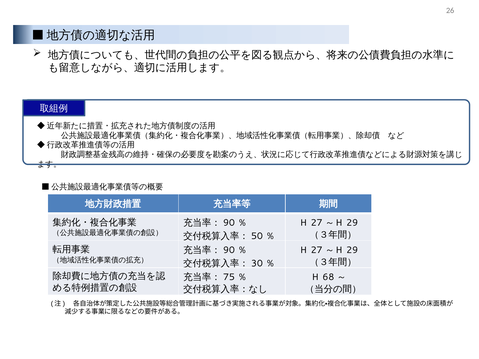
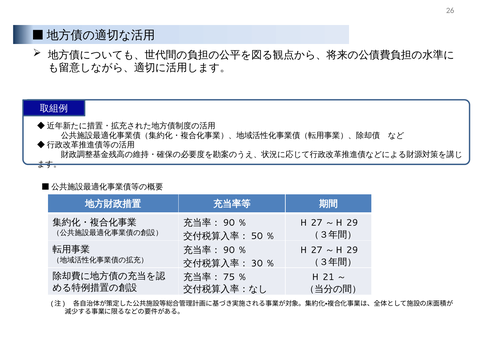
68: 68 -> 21
